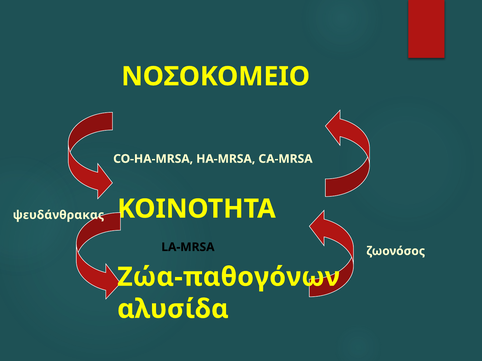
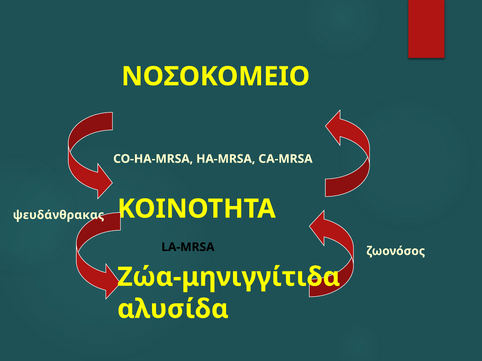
Ζώα-παθογόνων: Ζώα-παθογόνων -> Ζώα-μηνιγγίτιδα
